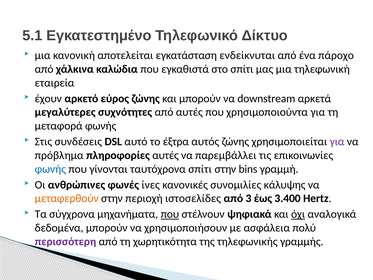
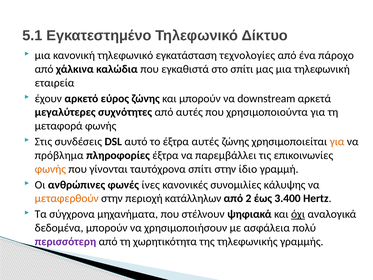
κανονική αποτελείται: αποτελείται -> τηλεφωνικό
ενδείκνυται: ενδείκνυται -> τεχνολογίες
έξτρα αυτός: αυτός -> αυτές
για at (337, 142) colour: purple -> orange
πληροφορίες αυτές: αυτές -> έξτρα
φωνής at (50, 169) colour: blue -> orange
bins: bins -> ίδιο
ιστοσελίδες: ιστοσελίδες -> κατάλληλων
3: 3 -> 2
που at (170, 214) underline: present -> none
